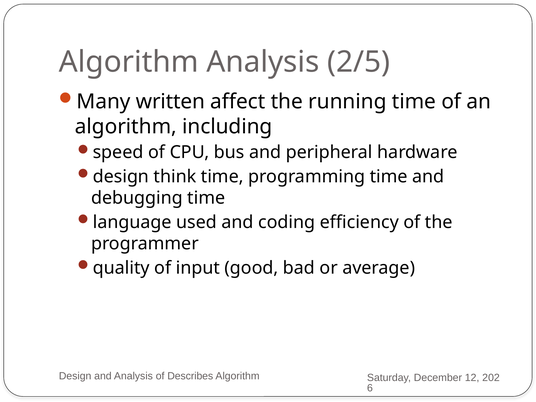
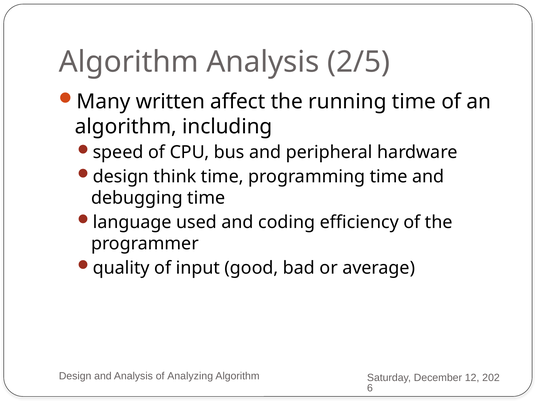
Describes: Describes -> Analyzing
